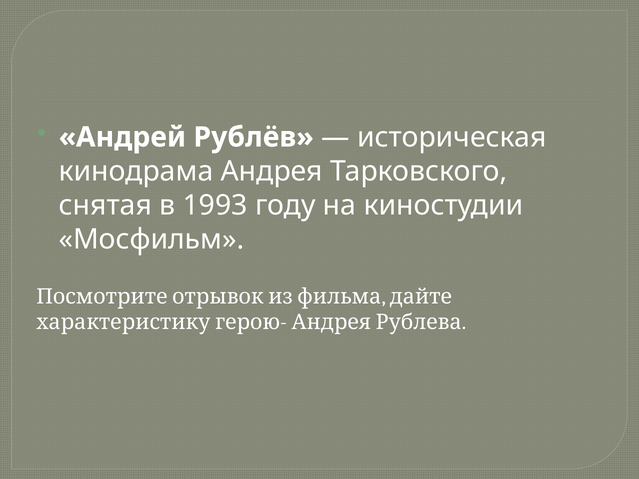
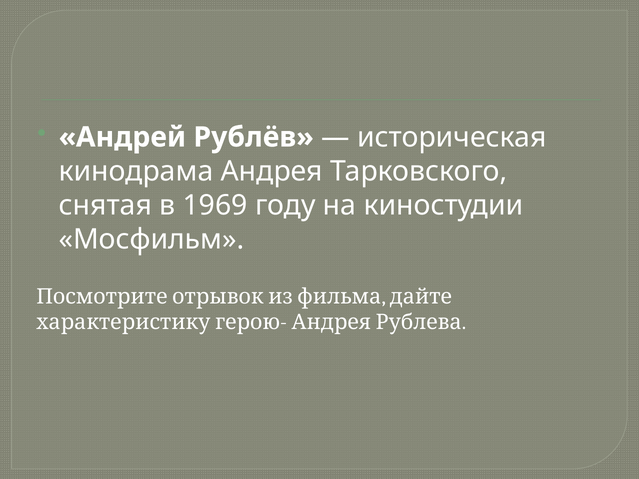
1993: 1993 -> 1969
